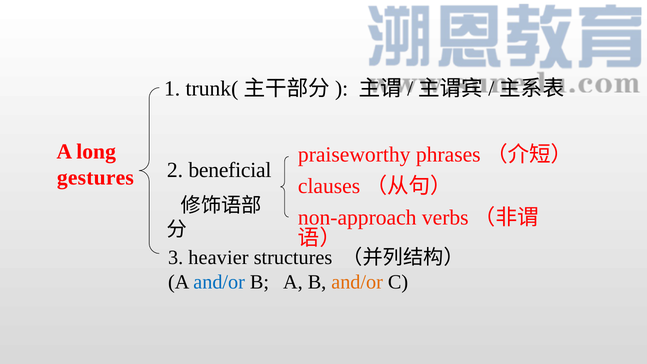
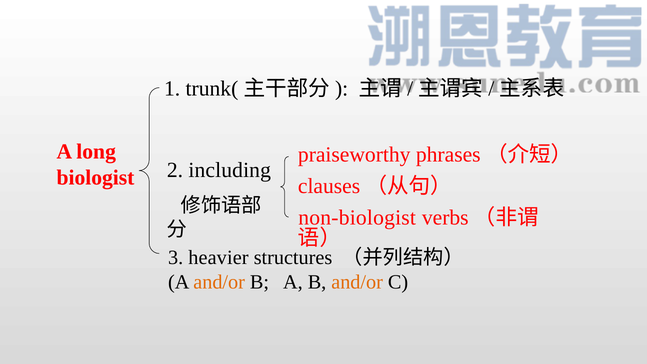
beneficial: beneficial -> including
gestures: gestures -> biologist
non-approach: non-approach -> non-biologist
and/or at (219, 282) colour: blue -> orange
